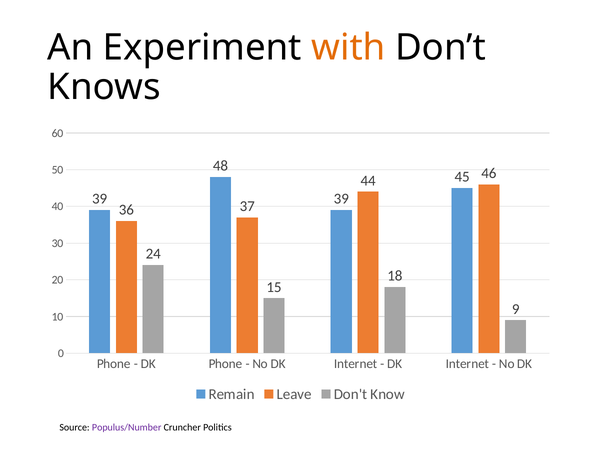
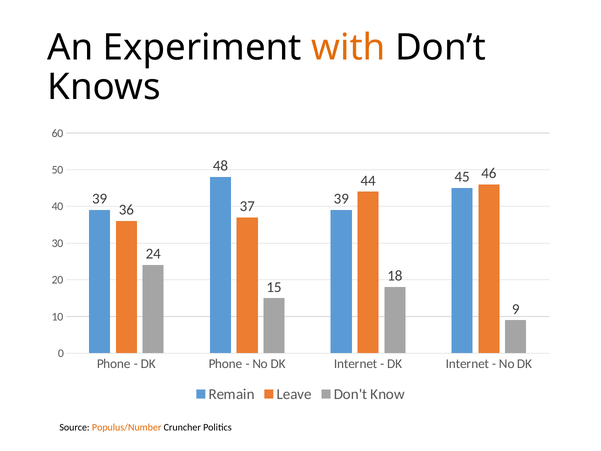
Populus/Number colour: purple -> orange
